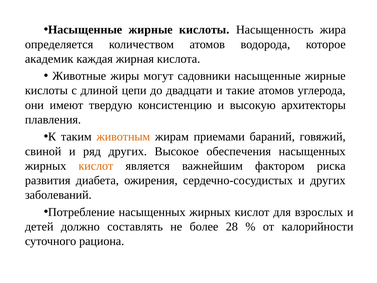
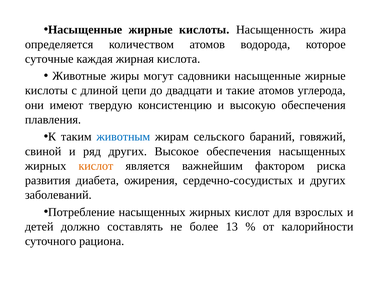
академик: академик -> суточные
высокую архитекторы: архитекторы -> обеспечения
животным colour: orange -> blue
приемами: приемами -> сельского
28: 28 -> 13
